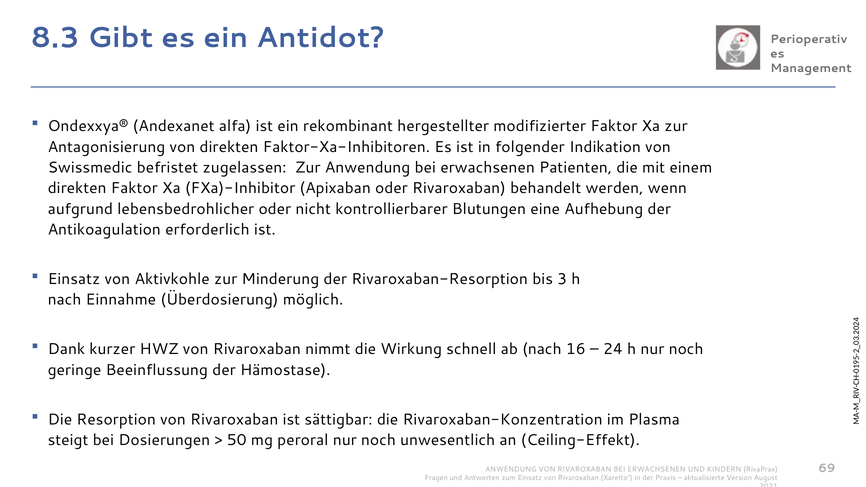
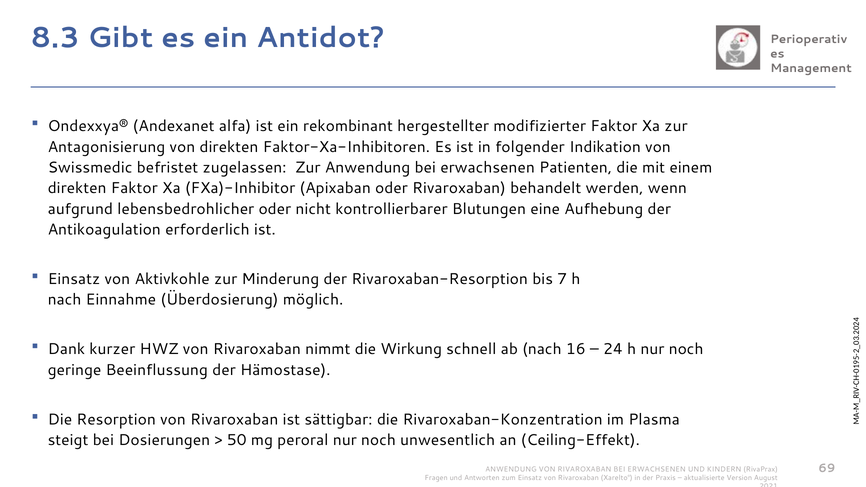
bis 3: 3 -> 7
